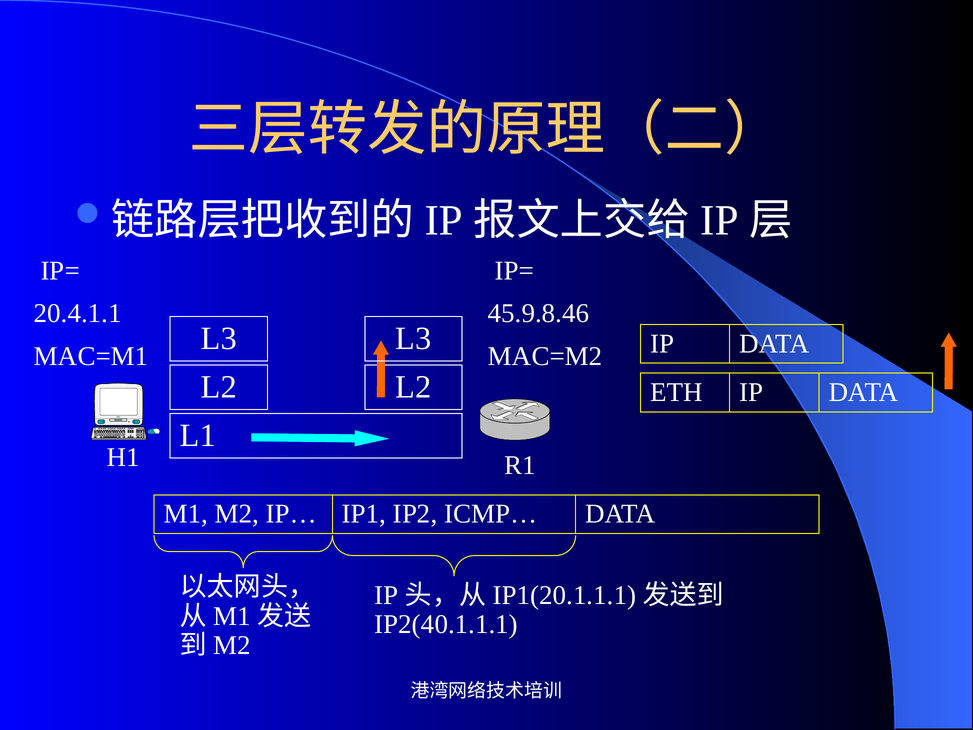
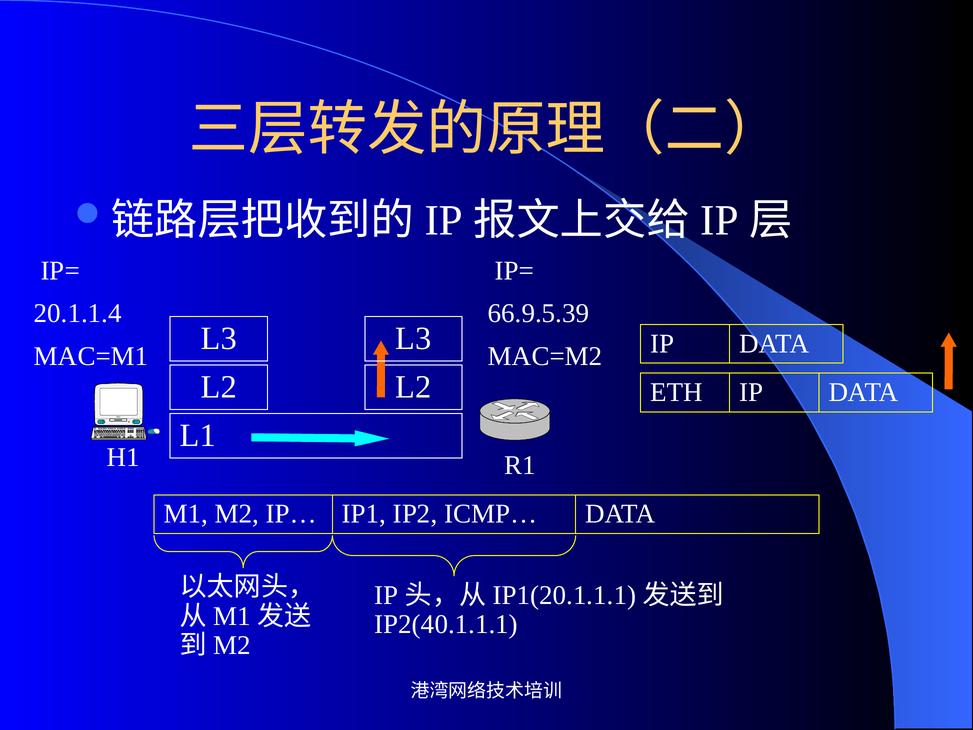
20.4.1.1: 20.4.1.1 -> 20.1.1.4
45.9.8.46: 45.9.8.46 -> 66.9.5.39
